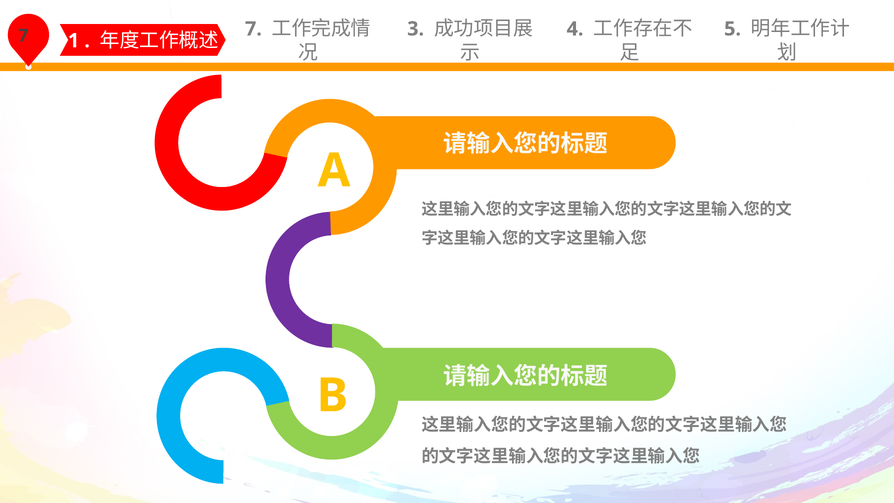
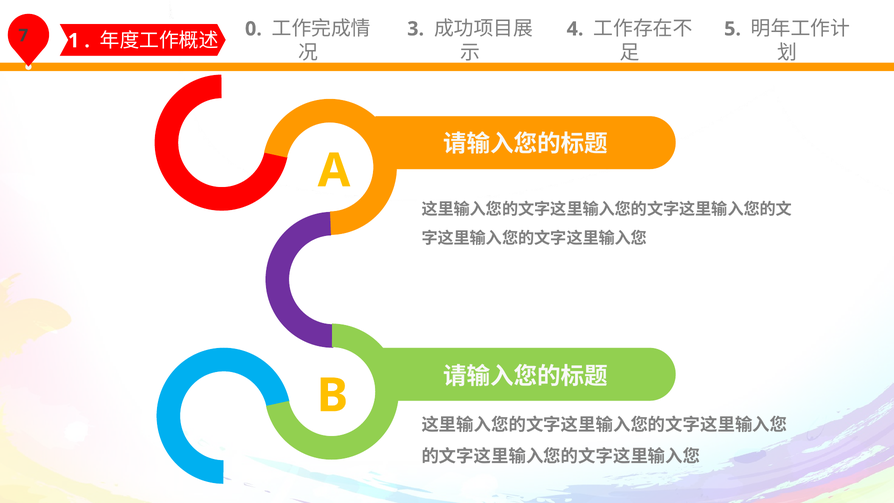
7 at (253, 29): 7 -> 0
